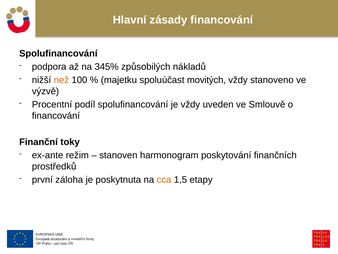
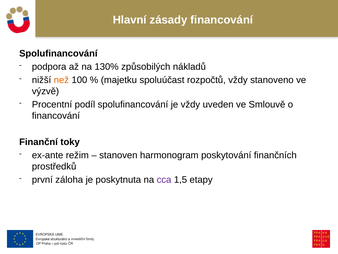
345%: 345% -> 130%
movitých: movitých -> rozpočtů
cca colour: orange -> purple
